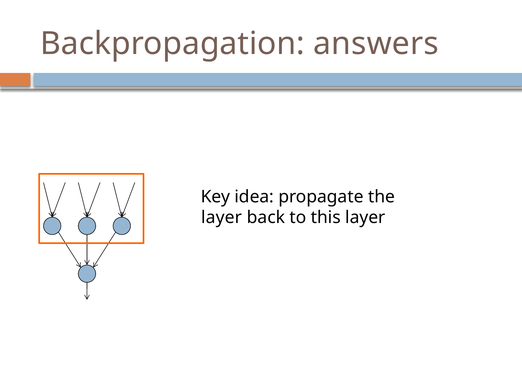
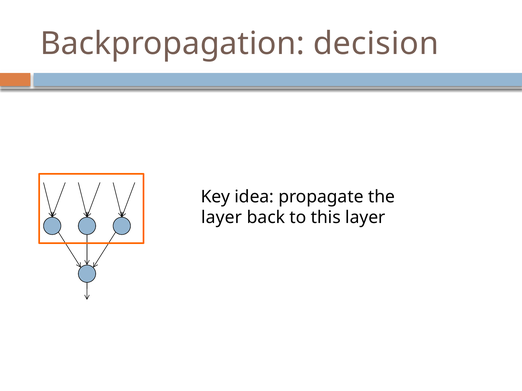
answers: answers -> decision
